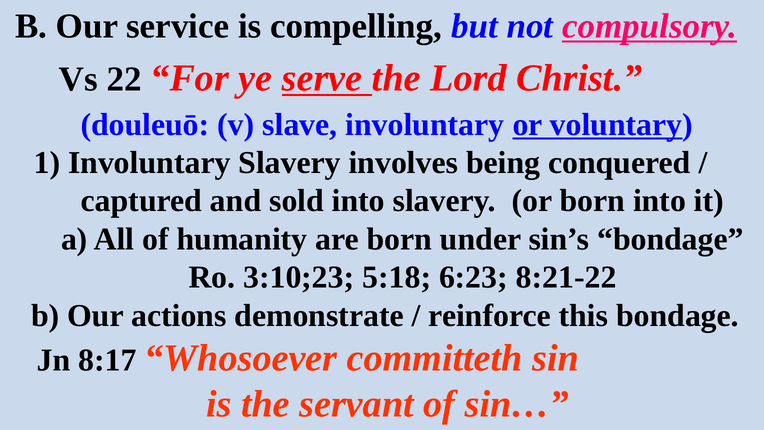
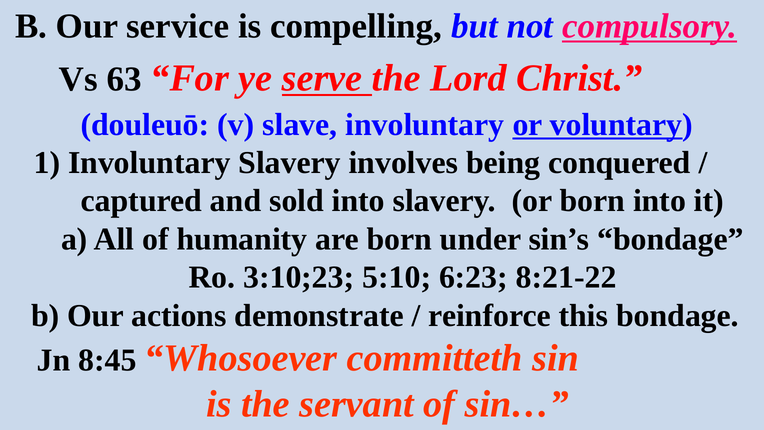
22: 22 -> 63
5:18: 5:18 -> 5:10
8:17: 8:17 -> 8:45
